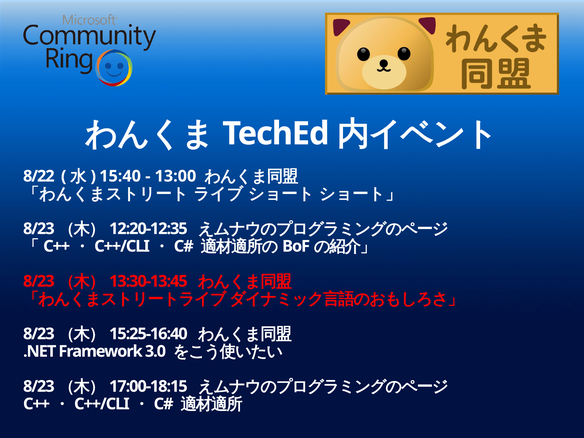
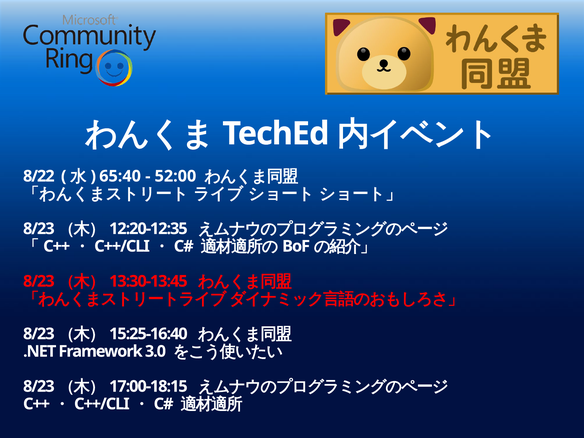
15:40: 15:40 -> 65:40
13:00: 13:00 -> 52:00
